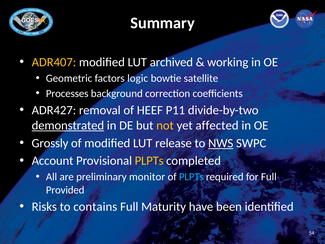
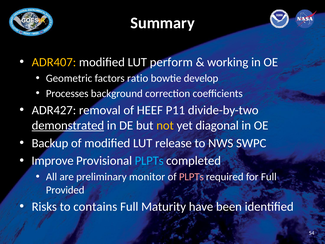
archived: archived -> perform
logic: logic -> ratio
satellite: satellite -> develop
affected: affected -> diagonal
Grossly: Grossly -> Backup
NWS underline: present -> none
Account: Account -> Improve
PLPTs at (149, 161) colour: yellow -> light blue
PLPTs at (191, 177) colour: light blue -> pink
